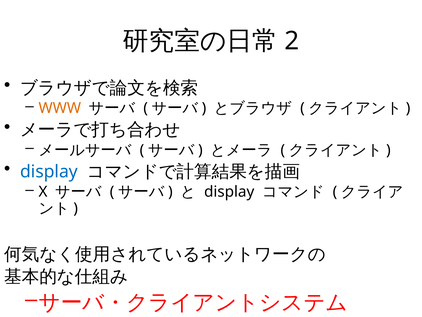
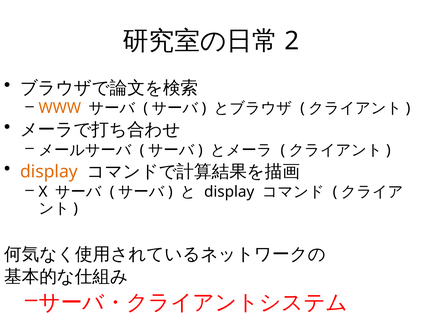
display at (49, 171) colour: blue -> orange
